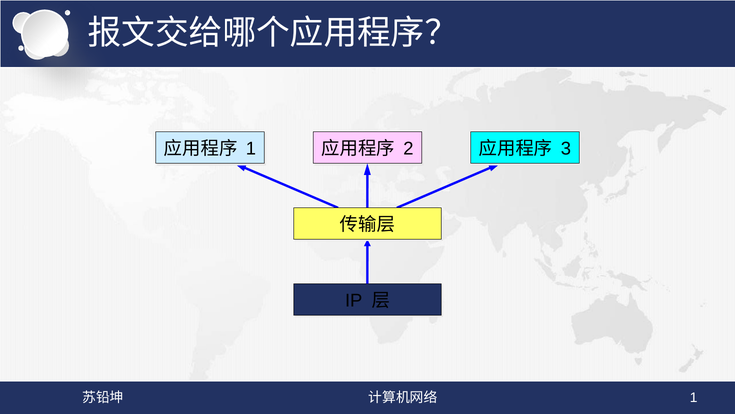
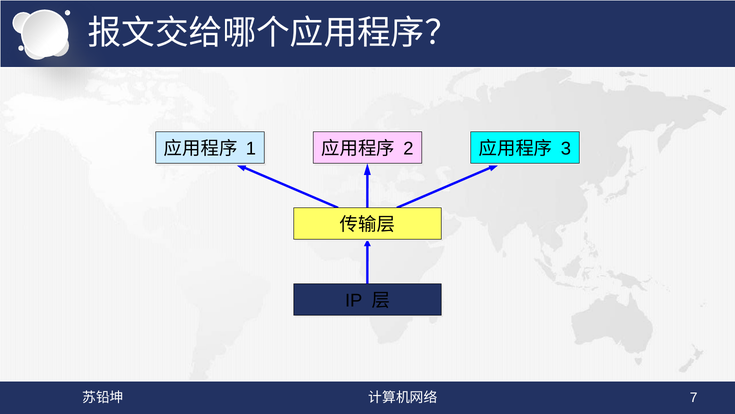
1 at (694, 397): 1 -> 7
